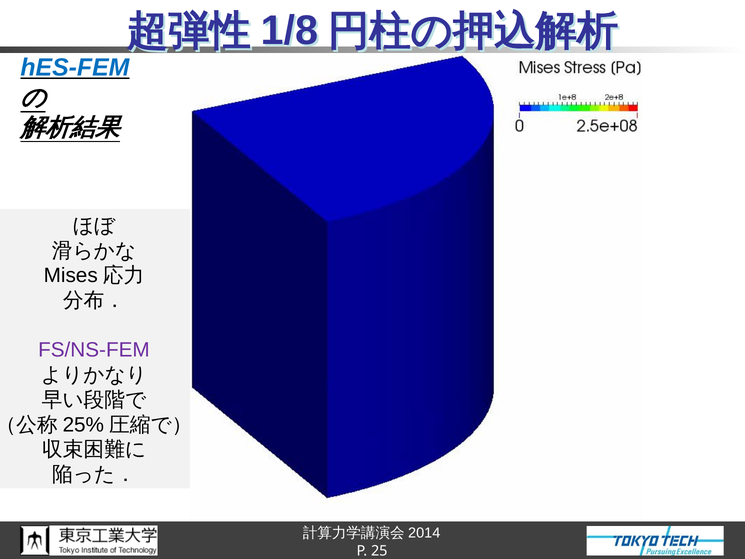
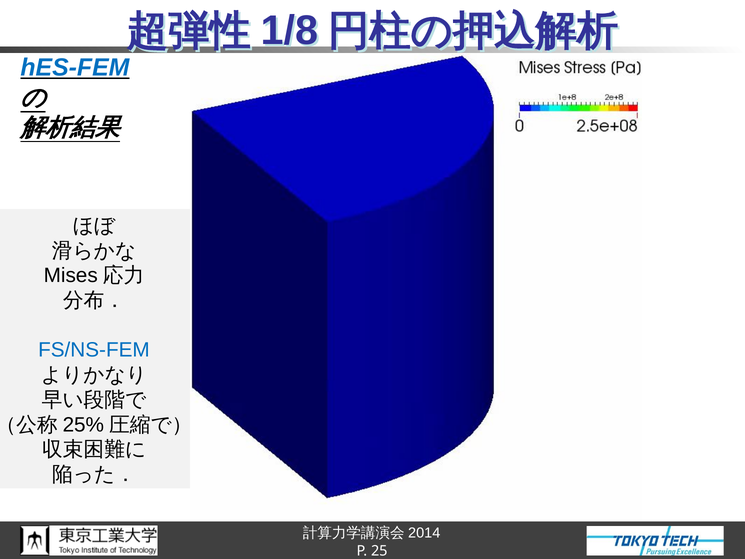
FS/NS-FEM colour: purple -> blue
